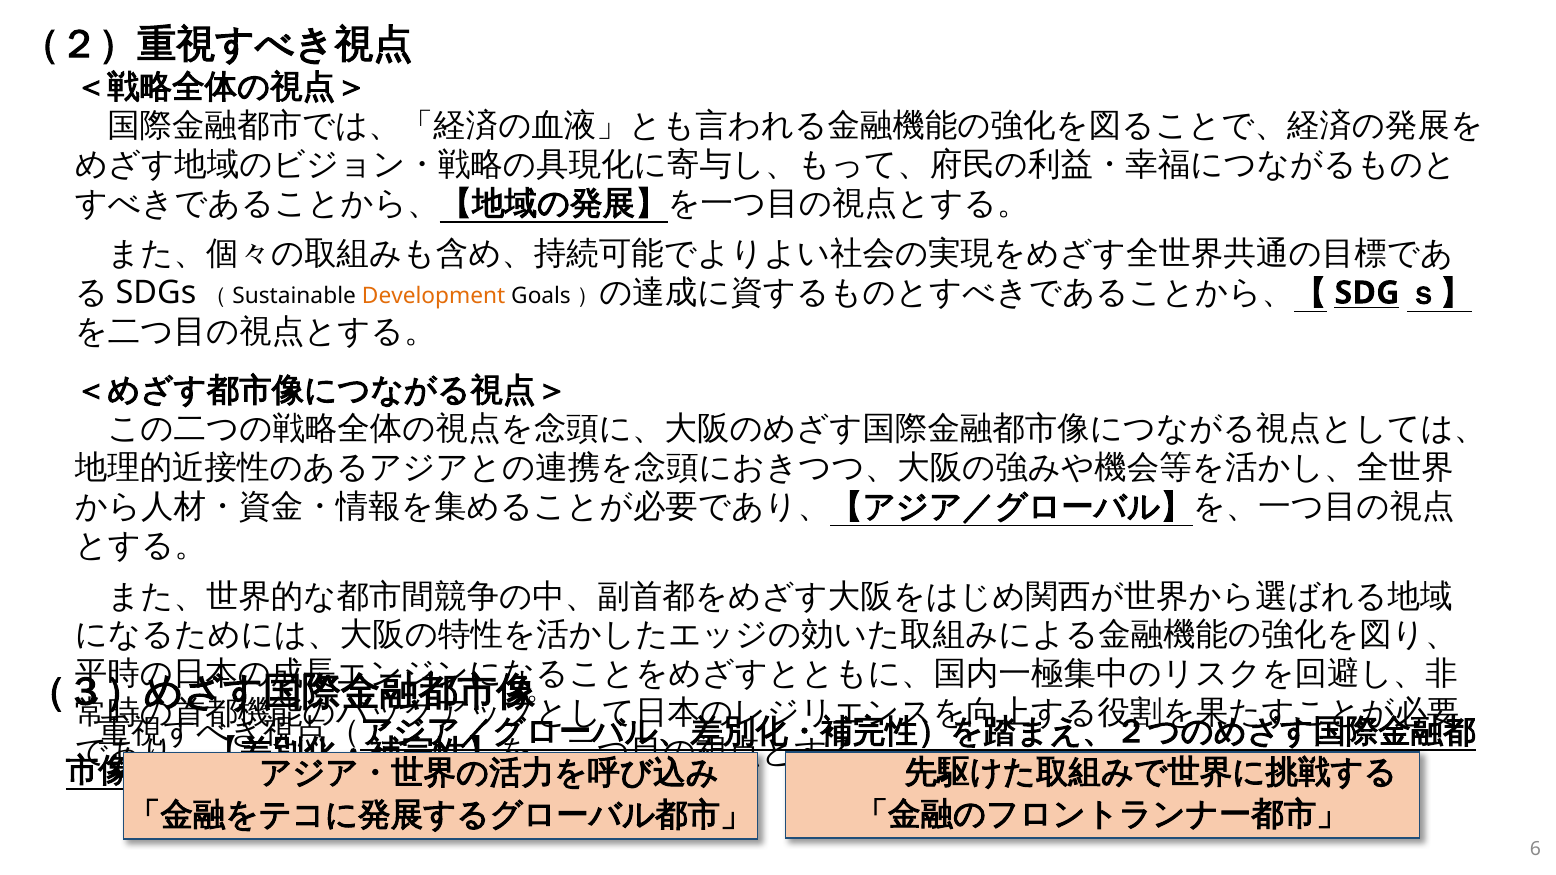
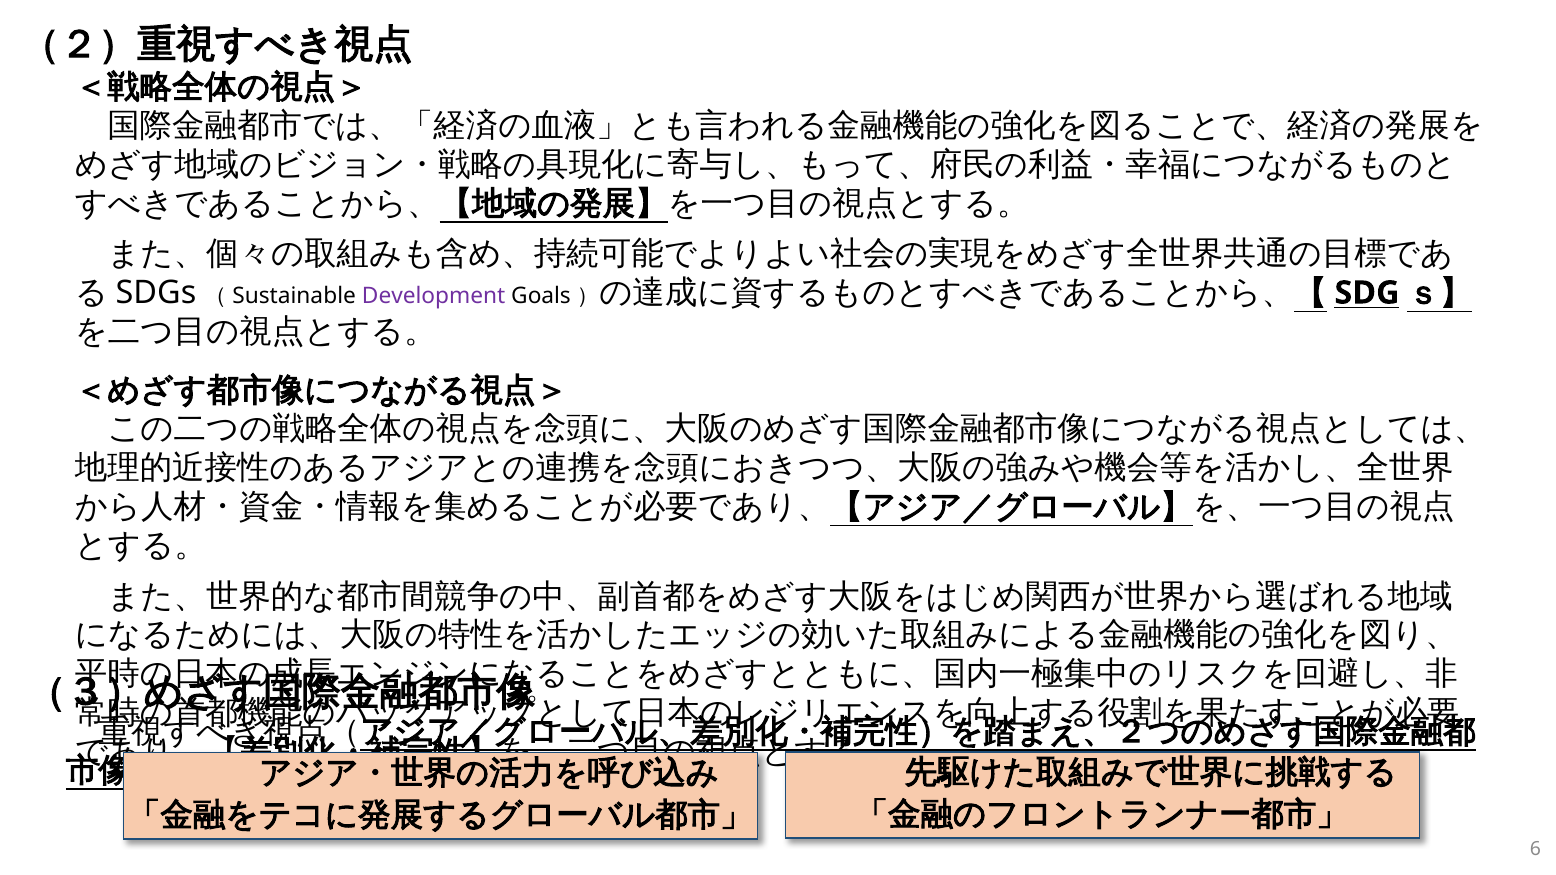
Development colour: orange -> purple
